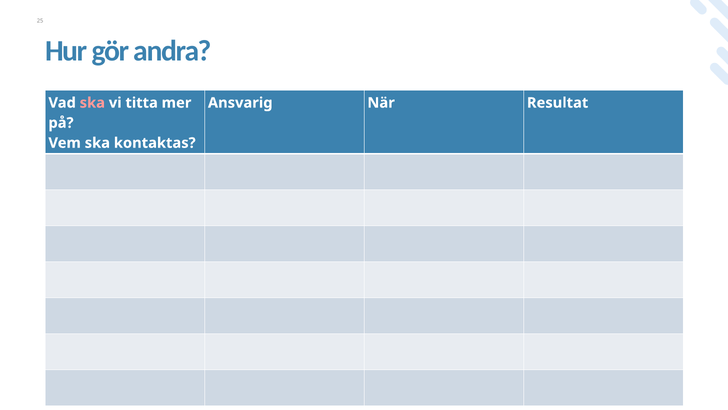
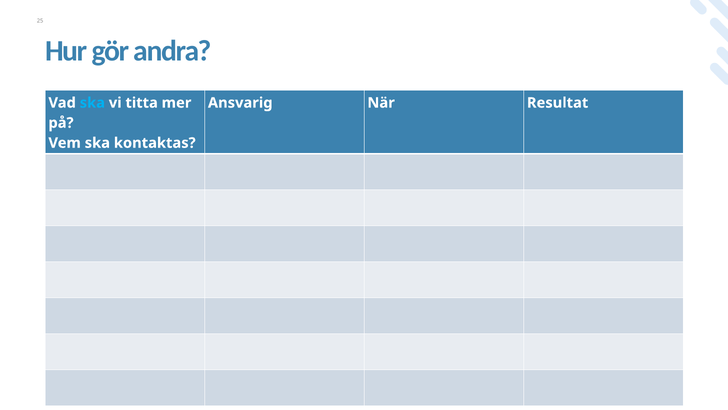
ska at (92, 103) colour: pink -> light blue
